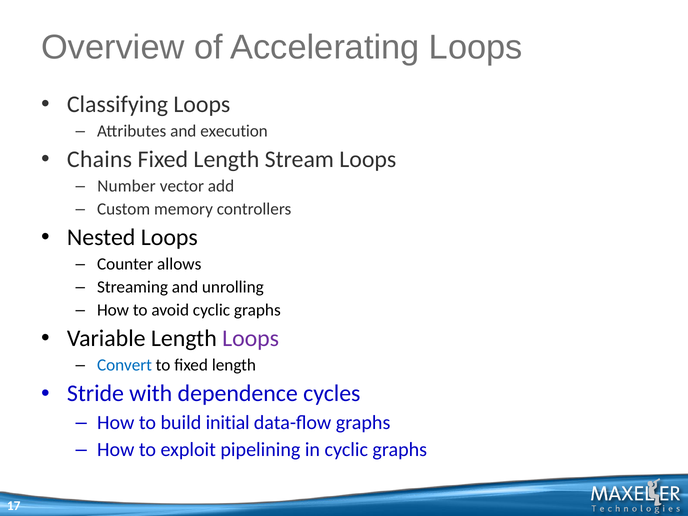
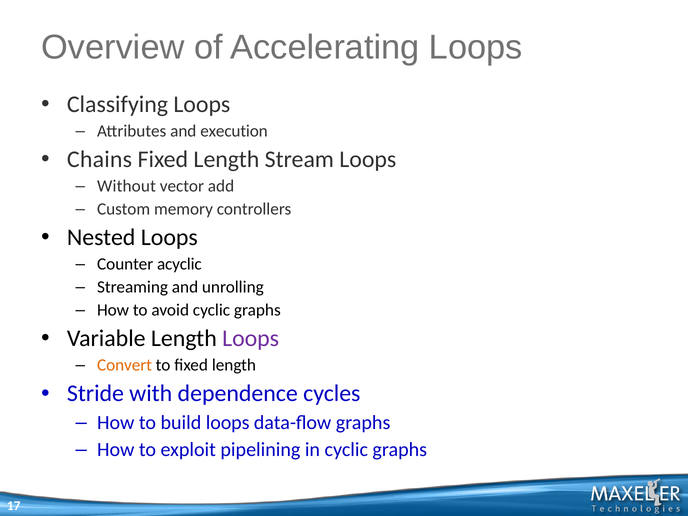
Number: Number -> Without
allows: allows -> acyclic
Convert colour: blue -> orange
build initial: initial -> loops
